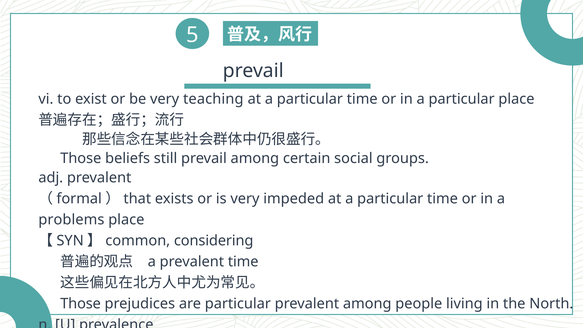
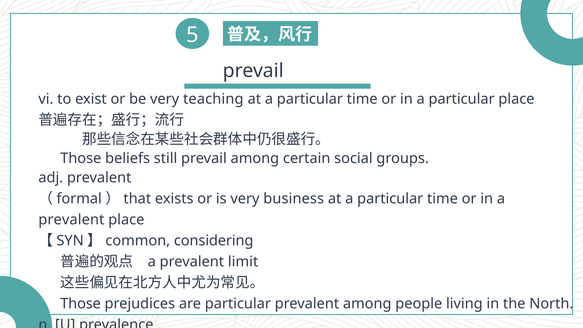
impeded: impeded -> business
problems at (71, 220): problems -> prevalent
prevalent time: time -> limit
